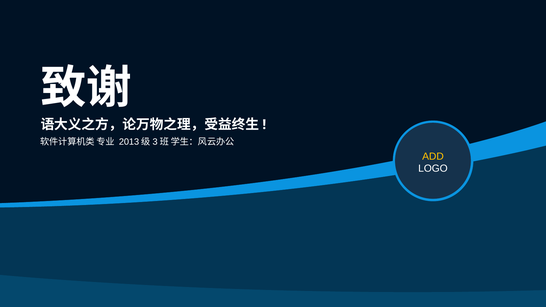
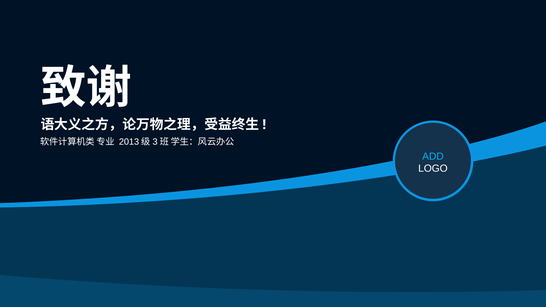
ADD colour: yellow -> light blue
